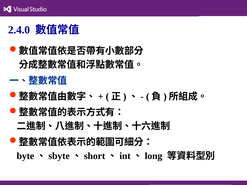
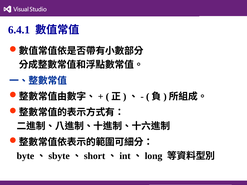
2.4.0: 2.4.0 -> 6.4.1
